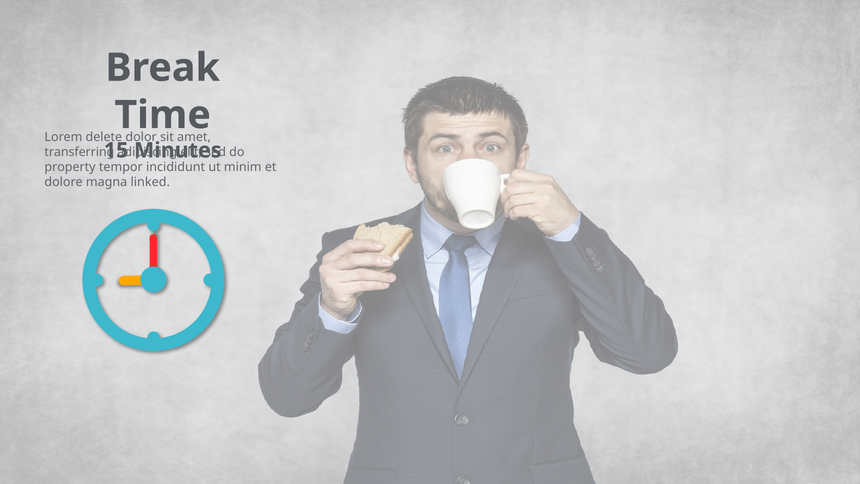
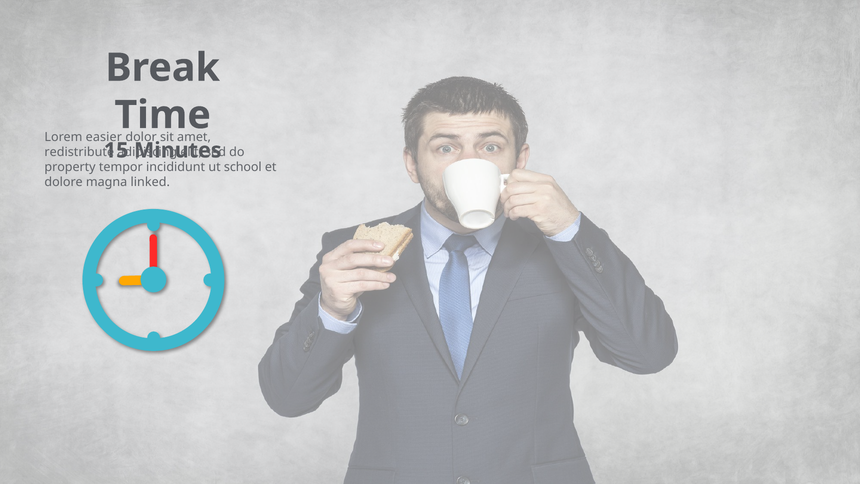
delete: delete -> easier
transferring: transferring -> redistribute
minim: minim -> school
